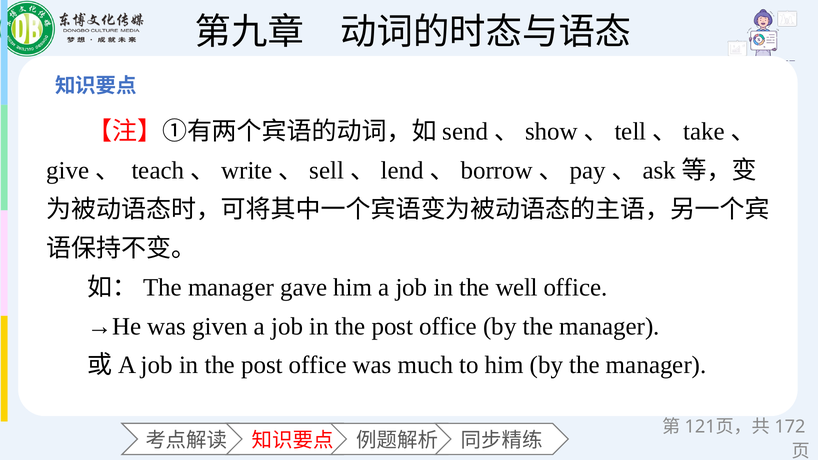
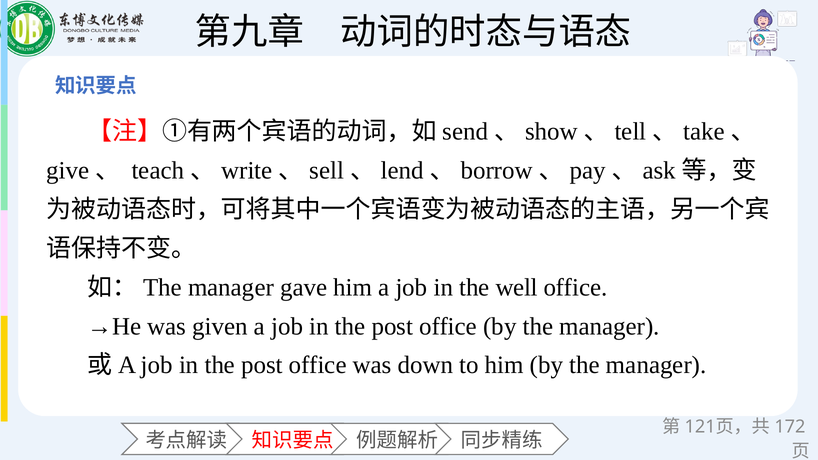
much: much -> down
